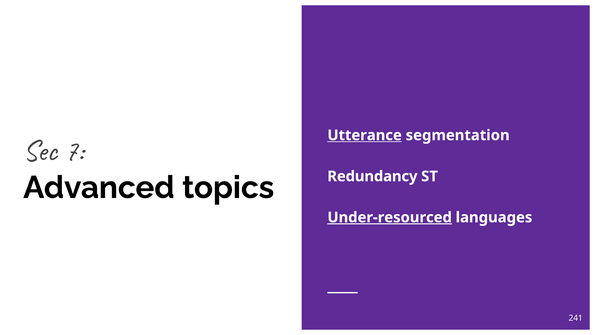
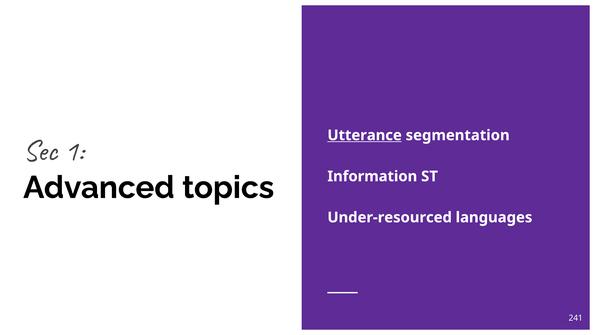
7: 7 -> 1
Redundancy: Redundancy -> Information
Under-resourced underline: present -> none
